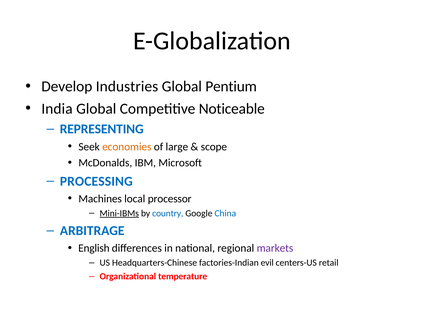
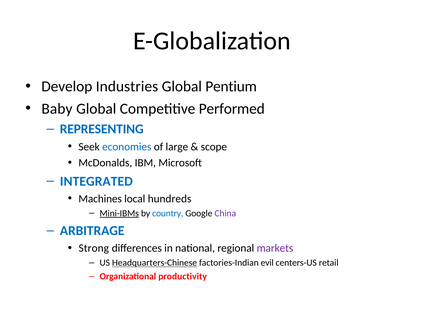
India: India -> Baby
Noticeable: Noticeable -> Performed
economies colour: orange -> blue
PROCESSING: PROCESSING -> INTEGRATED
processor: processor -> hundreds
China colour: blue -> purple
English: English -> Strong
Headquarters-Chinese underline: none -> present
temperature: temperature -> productivity
